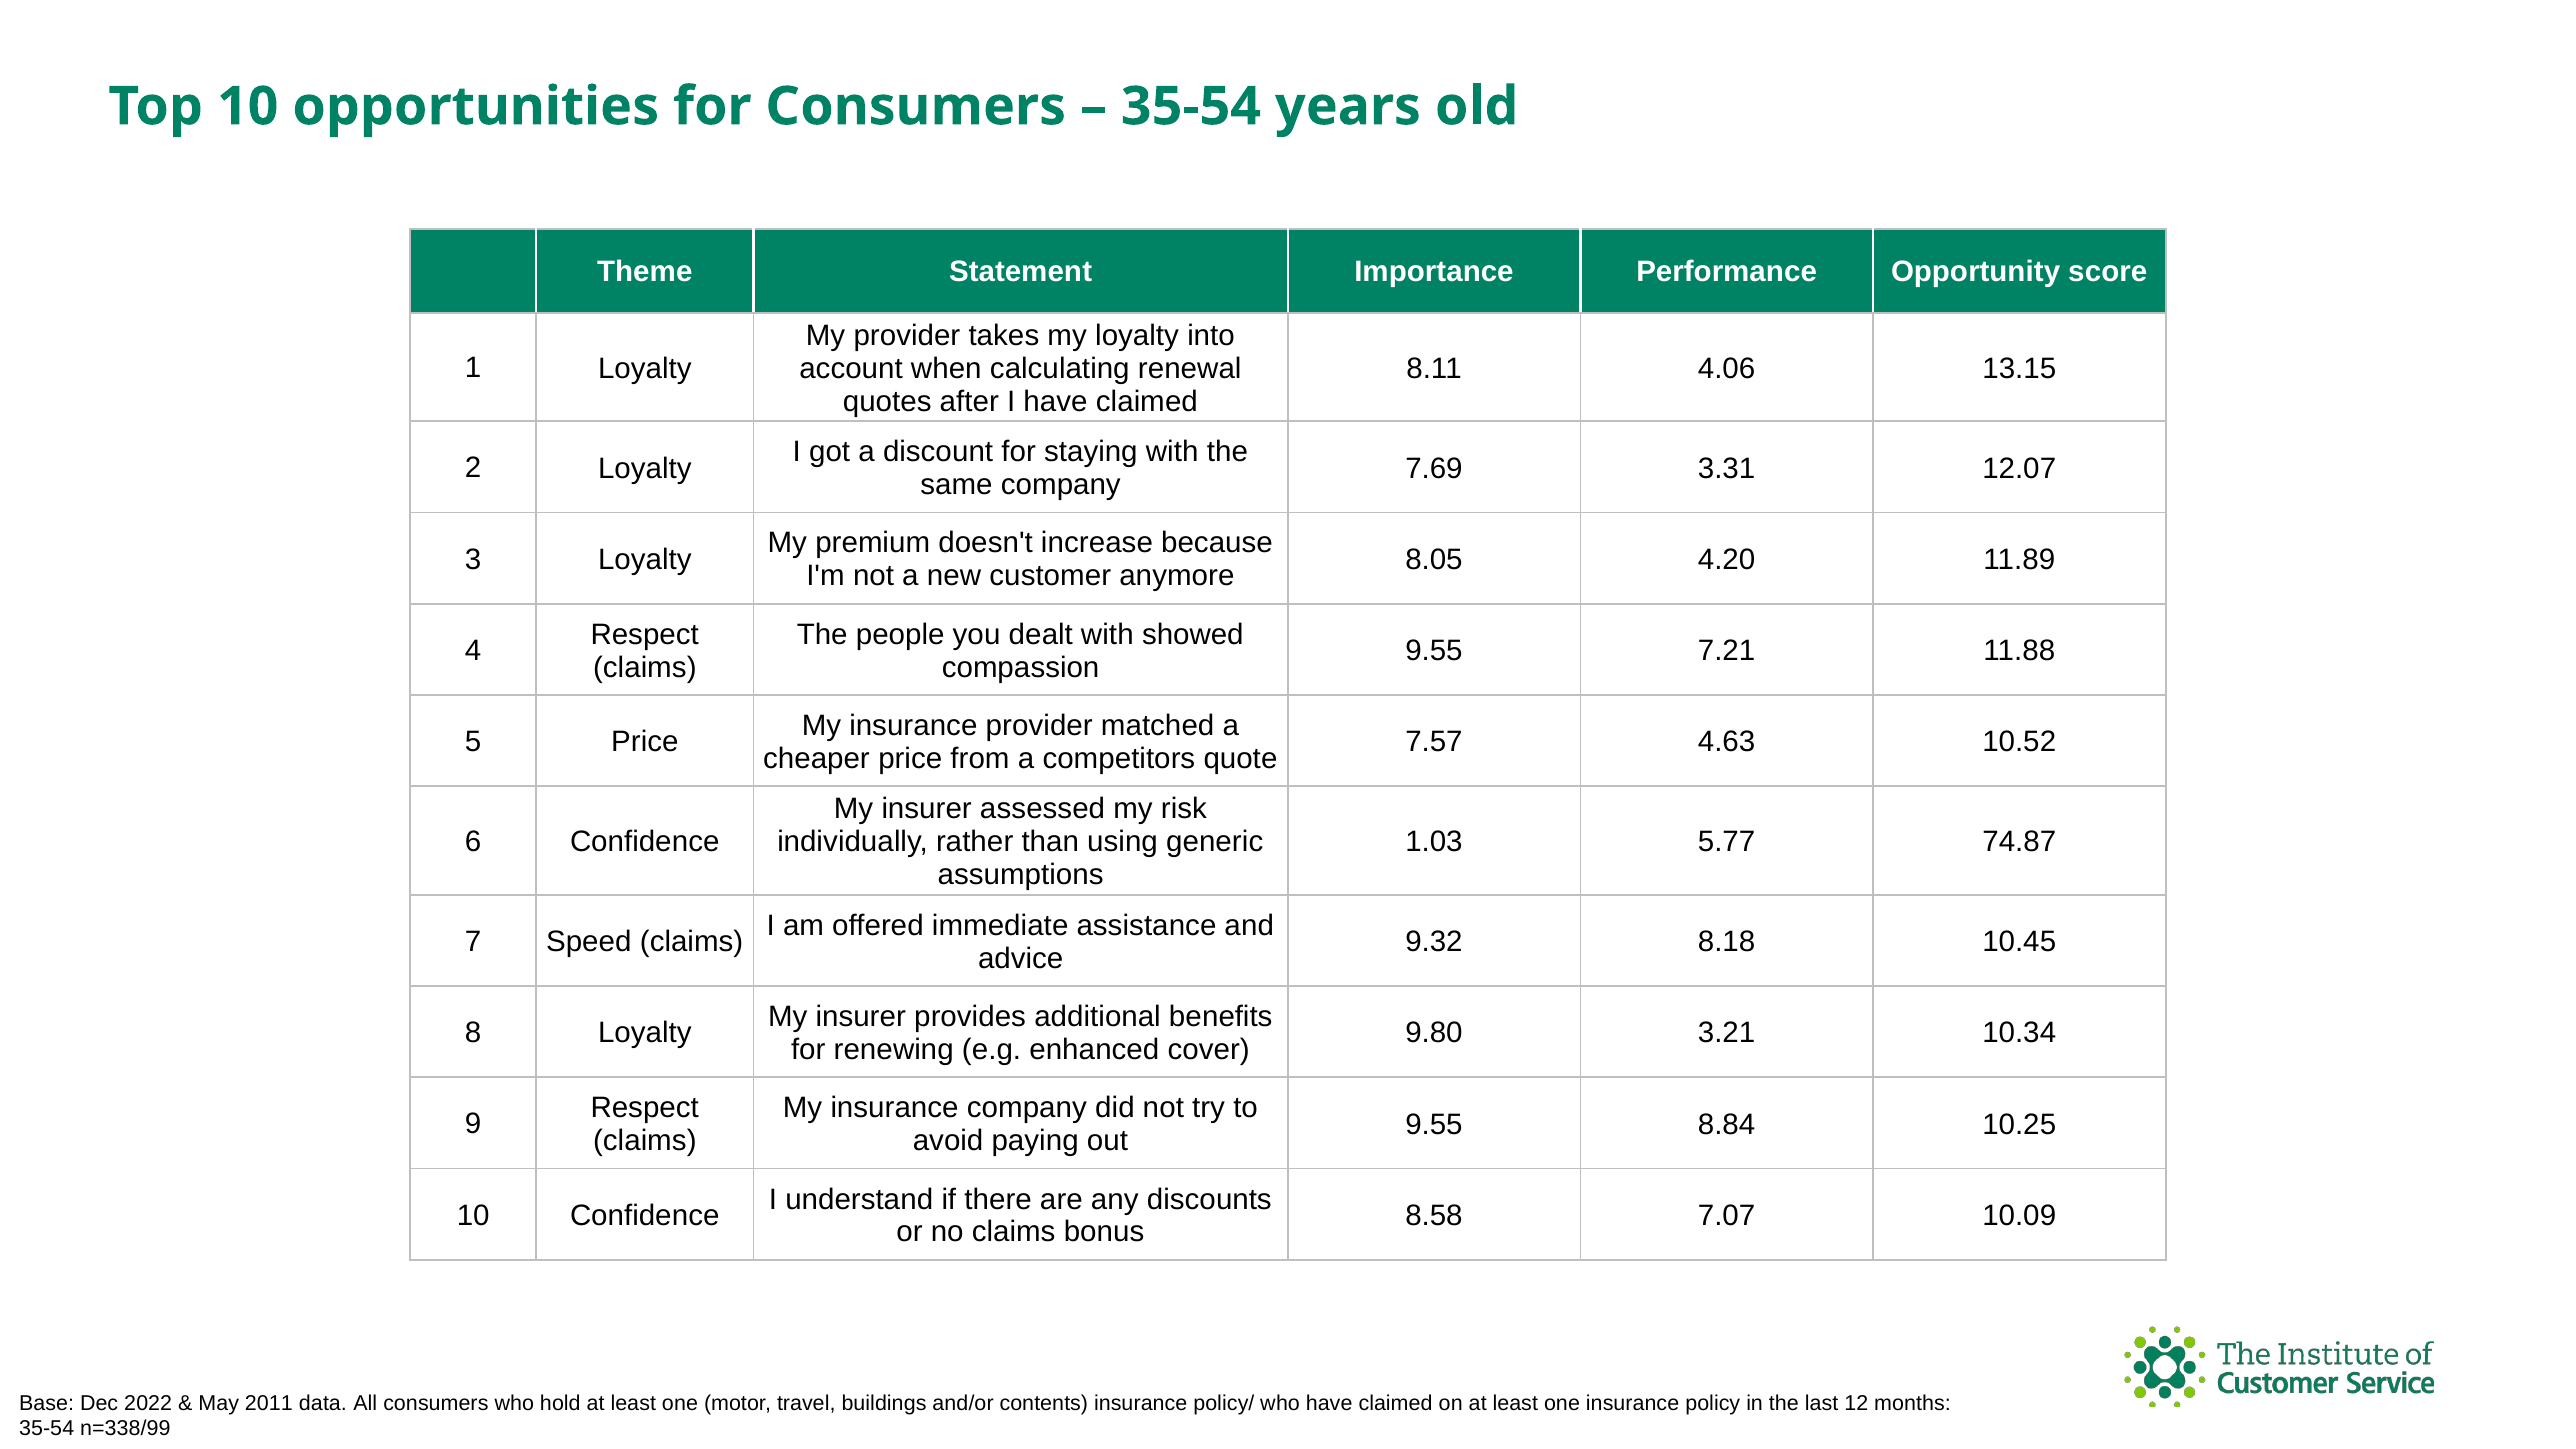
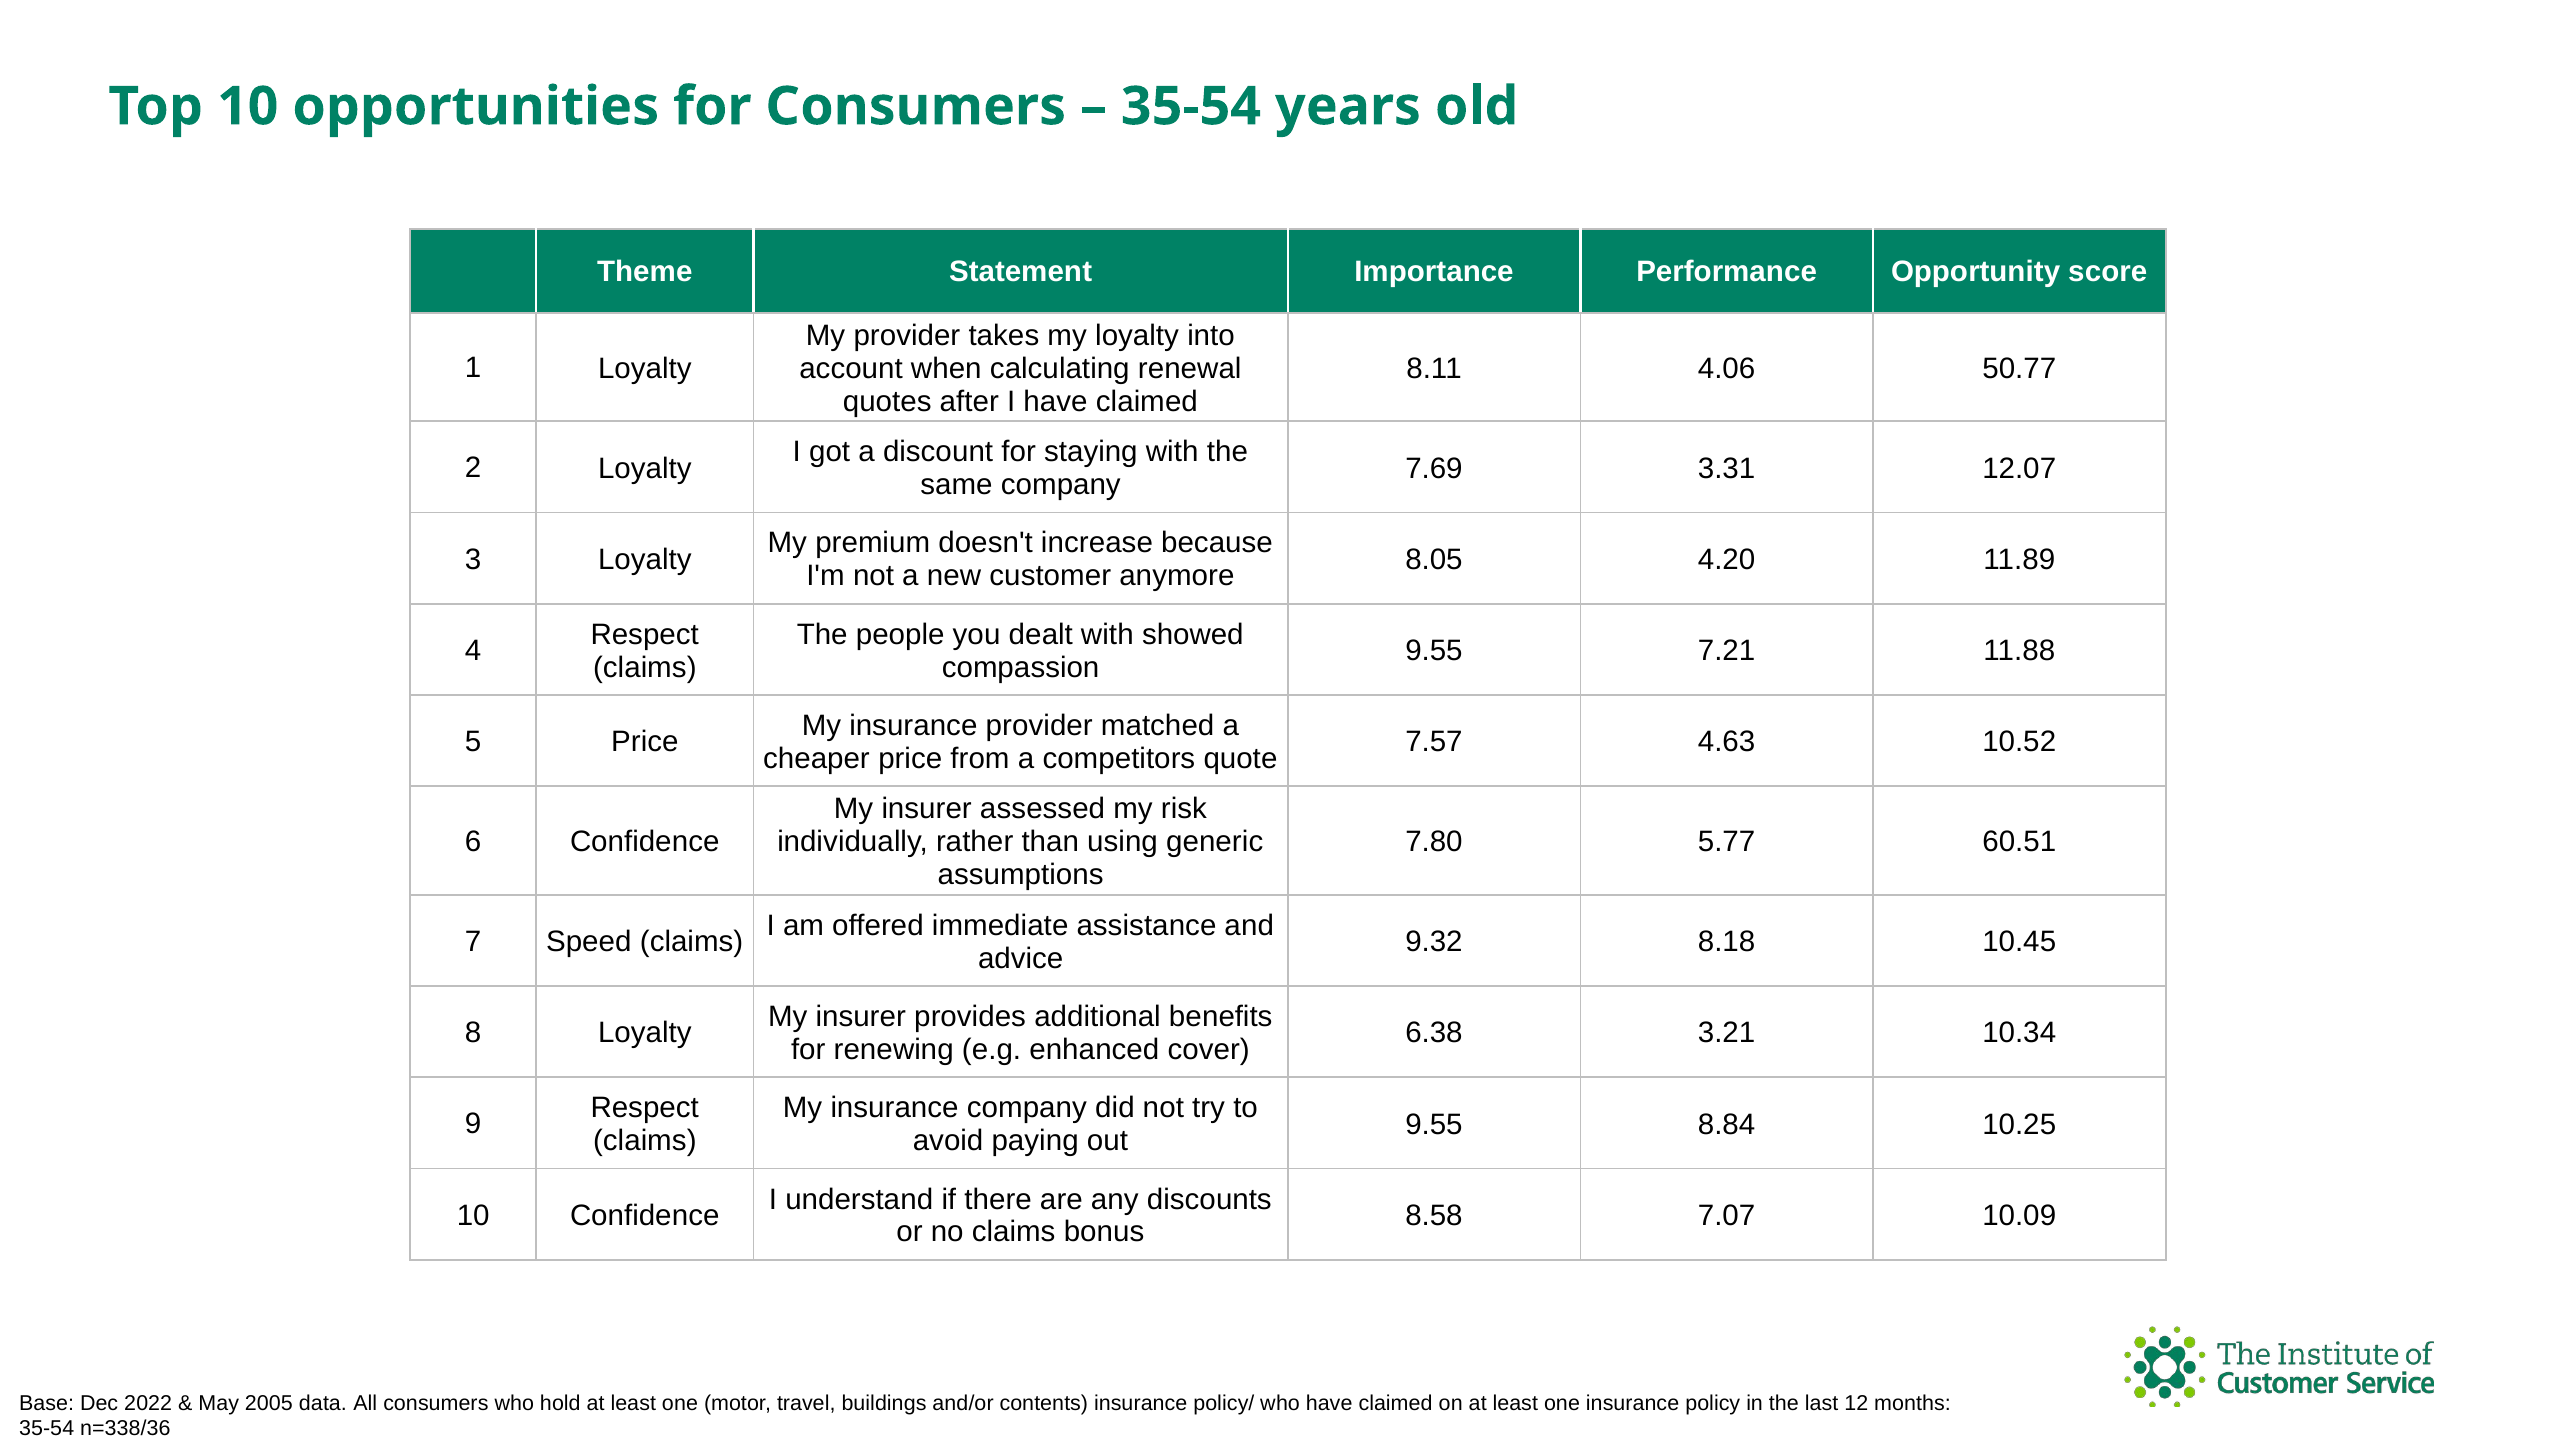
13.15: 13.15 -> 50.77
1.03: 1.03 -> 7.80
74.87: 74.87 -> 60.51
9.80: 9.80 -> 6.38
2011: 2011 -> 2005
n=338/99: n=338/99 -> n=338/36
